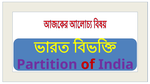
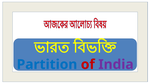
Partition colour: purple -> blue
